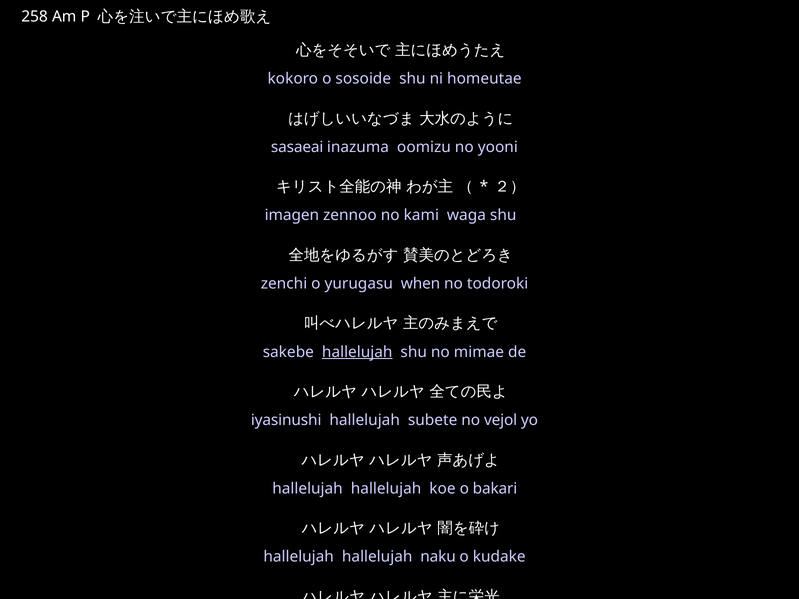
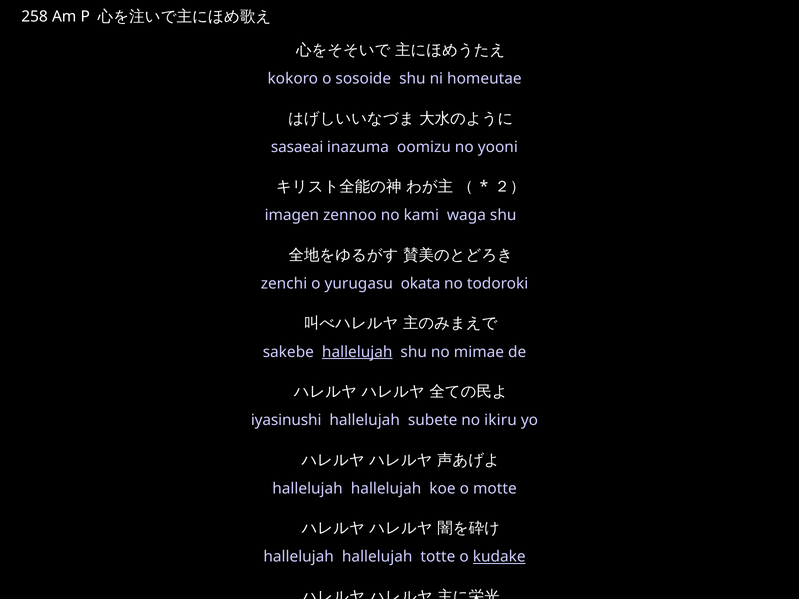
when: when -> okata
vejol: vejol -> ikiru
bakari: bakari -> motte
naku: naku -> totte
kudake underline: none -> present
